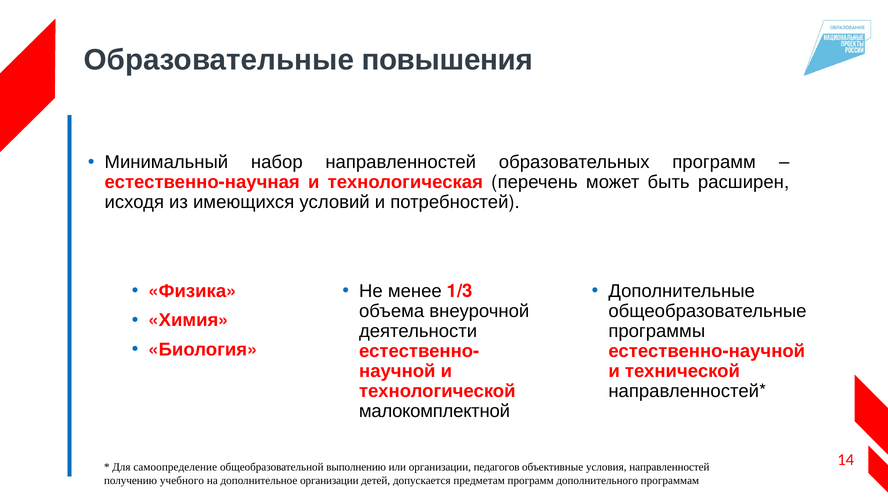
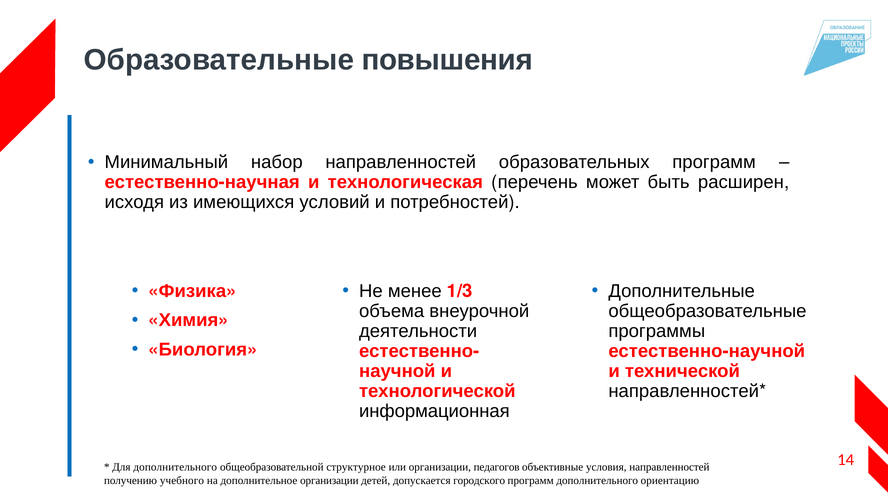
малокомплектной: малокомплектной -> информационная
Для самоопределение: самоопределение -> дополнительного
выполнению: выполнению -> структурное
предметам: предметам -> городского
программам: программам -> ориентацию
